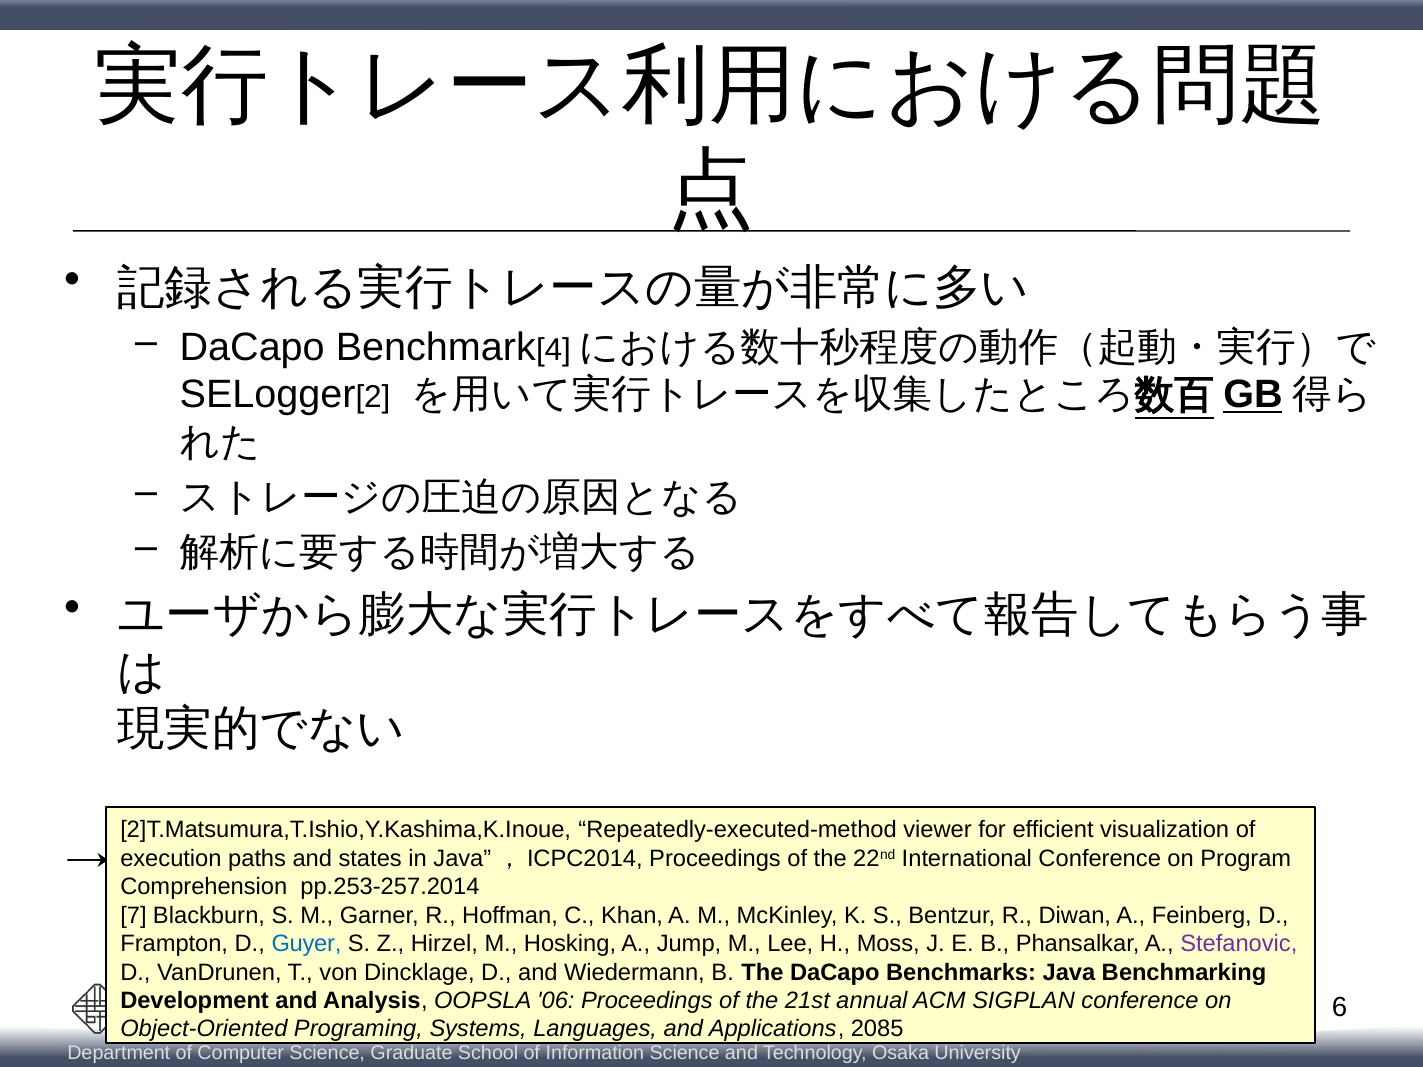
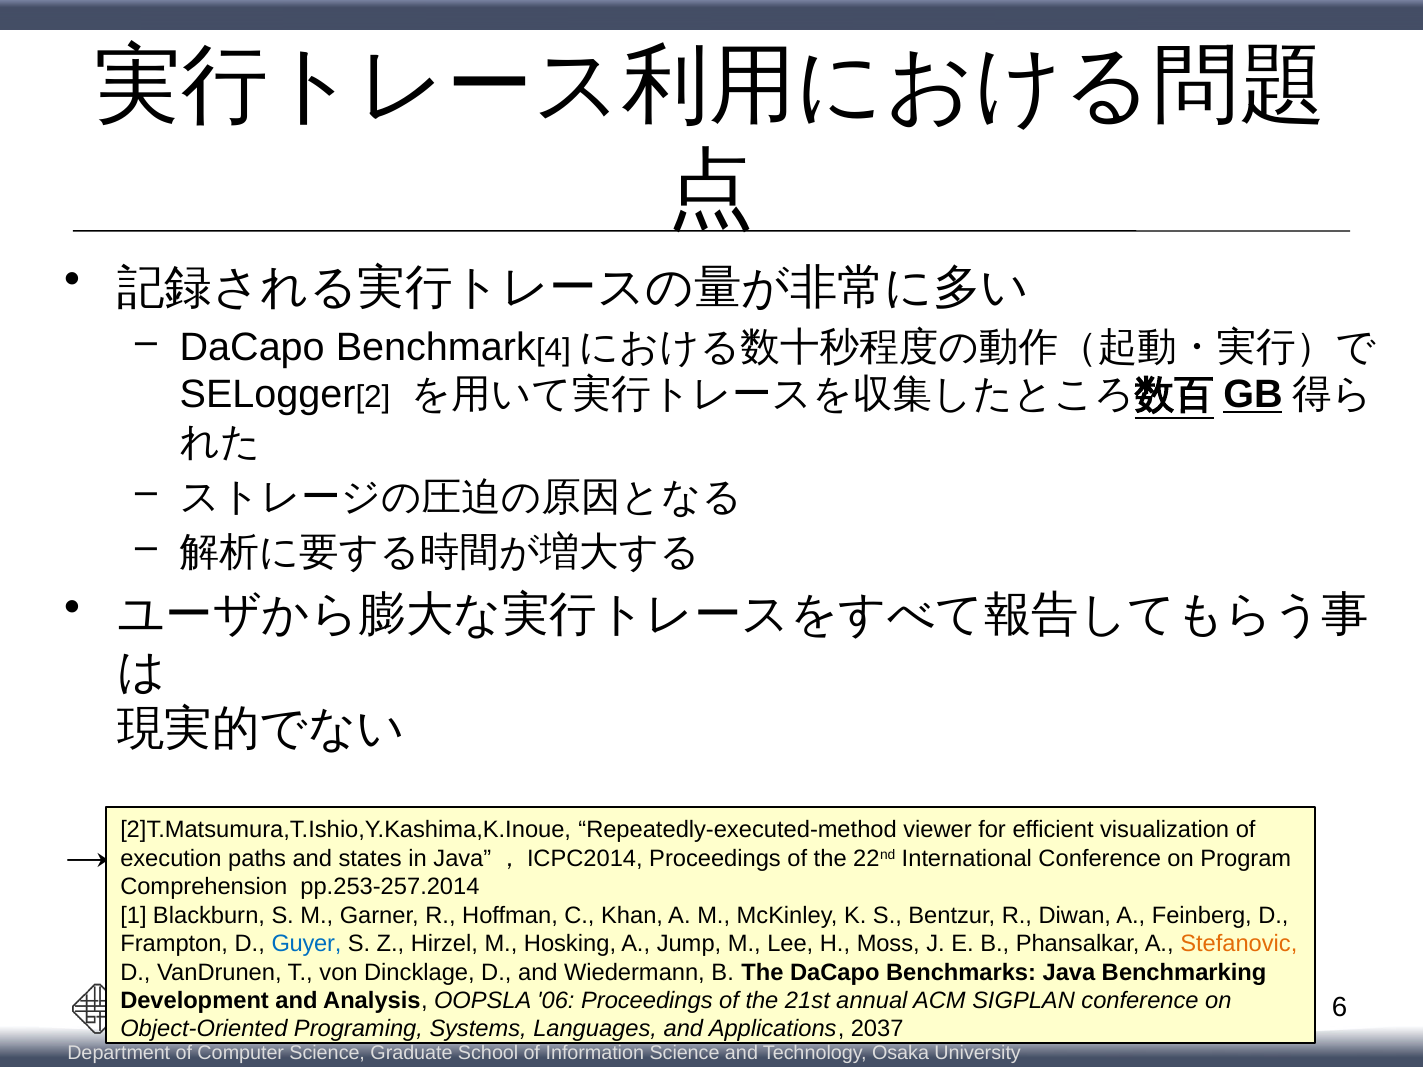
7: 7 -> 1
Stefanovic colour: purple -> orange
2085: 2085 -> 2037
